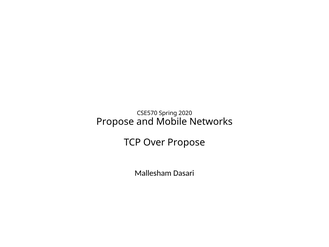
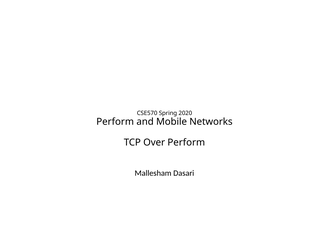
Propose at (115, 122): Propose -> Perform
Over Propose: Propose -> Perform
